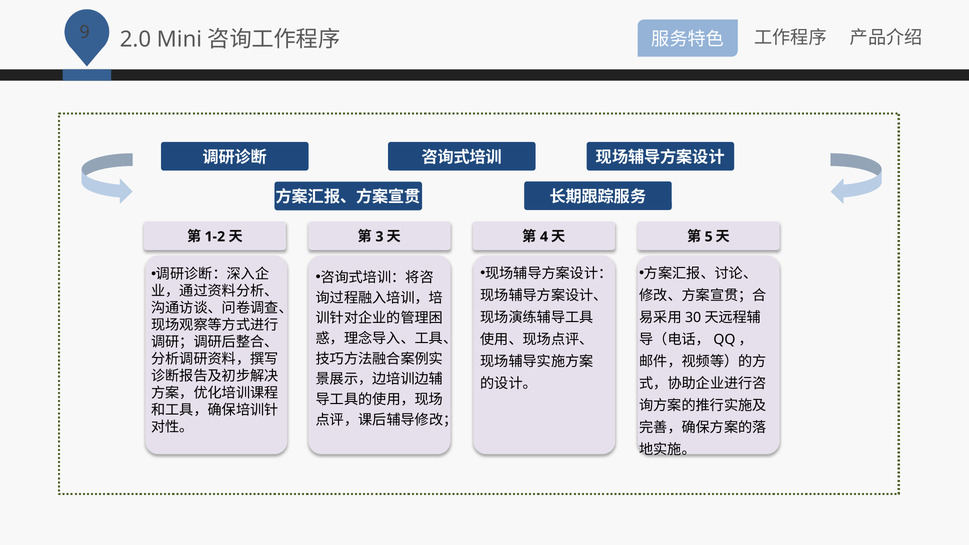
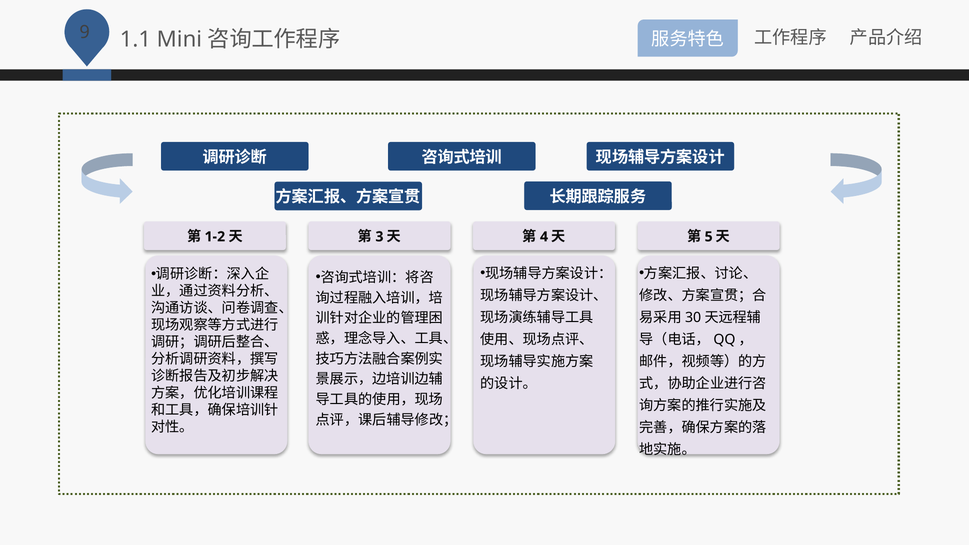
2.0: 2.0 -> 1.1
